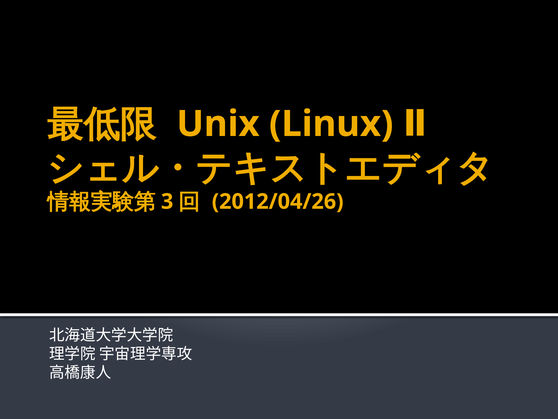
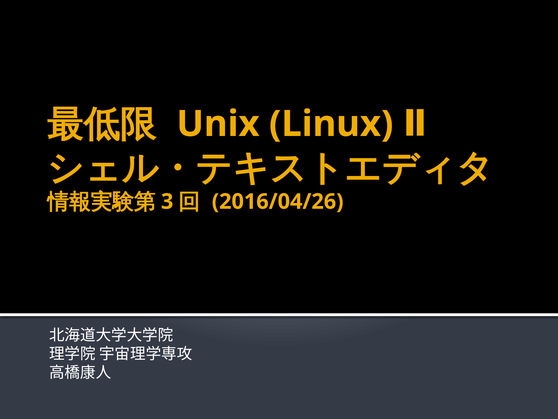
2012/04/26: 2012/04/26 -> 2016/04/26
